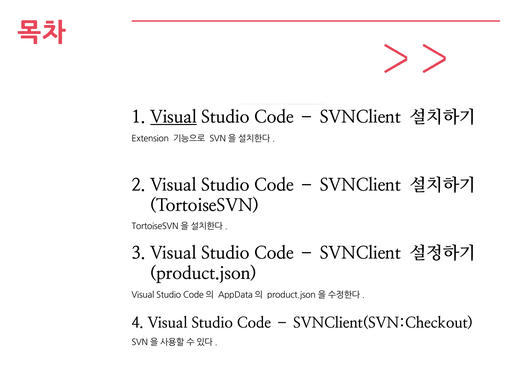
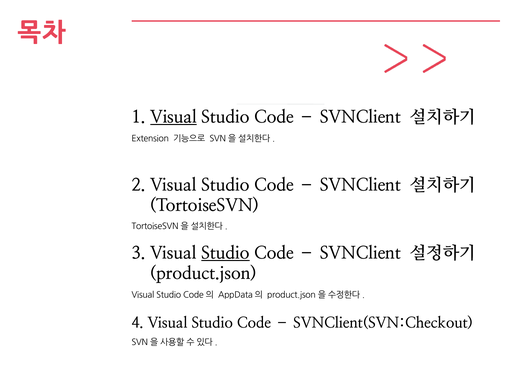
Studio at (225, 253) underline: none -> present
